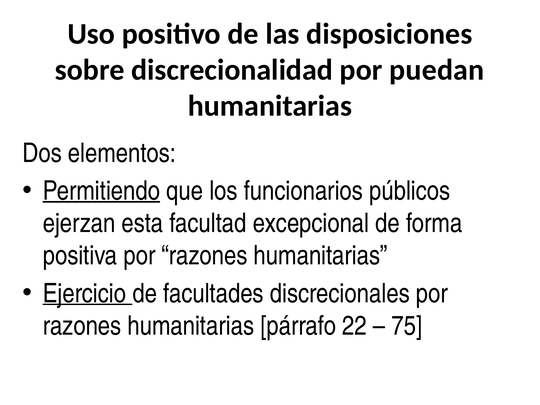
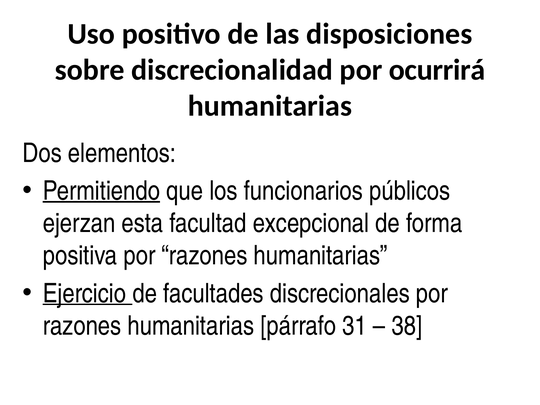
puedan: puedan -> ocurrirá
22: 22 -> 31
75: 75 -> 38
